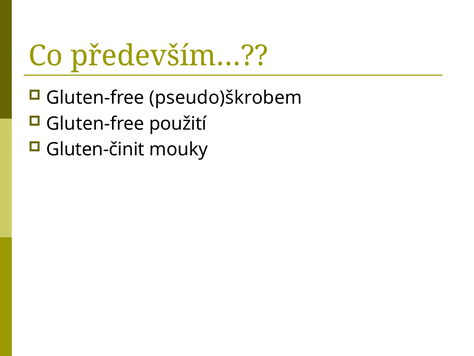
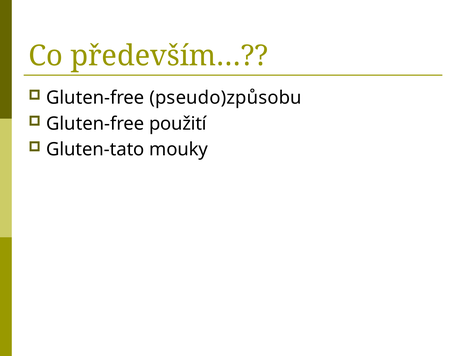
pseudo)škrobem: pseudo)škrobem -> pseudo)způsobu
Gluten-činit: Gluten-činit -> Gluten-tato
